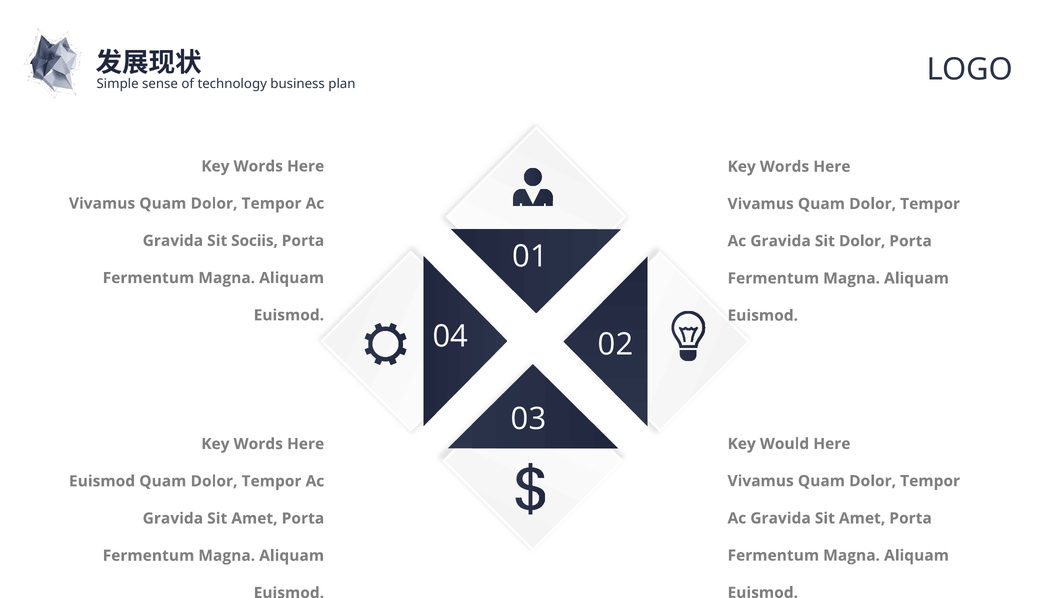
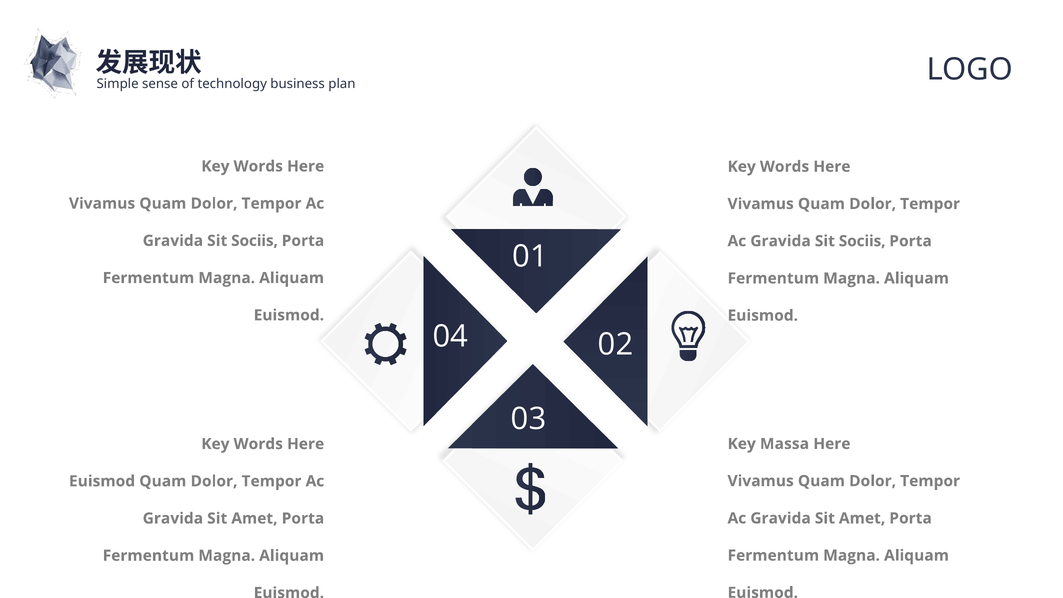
Dolor at (862, 241): Dolor -> Sociis
Would: Would -> Massa
